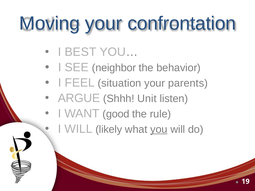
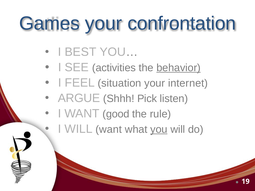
Moving: Moving -> Games
neighbor: neighbor -> activities
behavior underline: none -> present
parents: parents -> internet
Unit: Unit -> Pick
WILL likely: likely -> want
